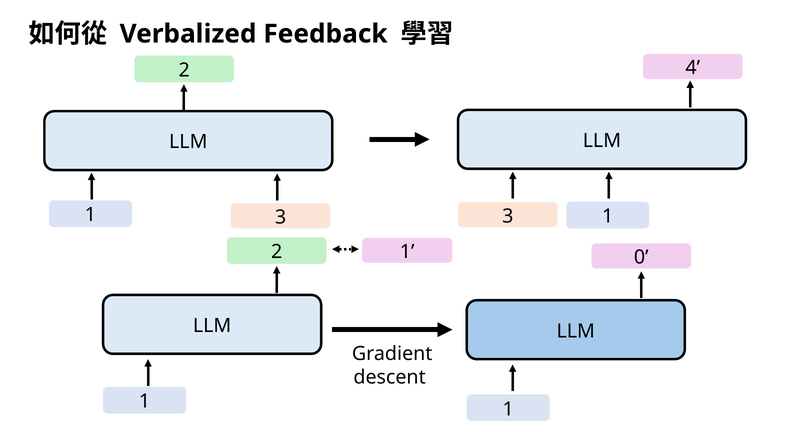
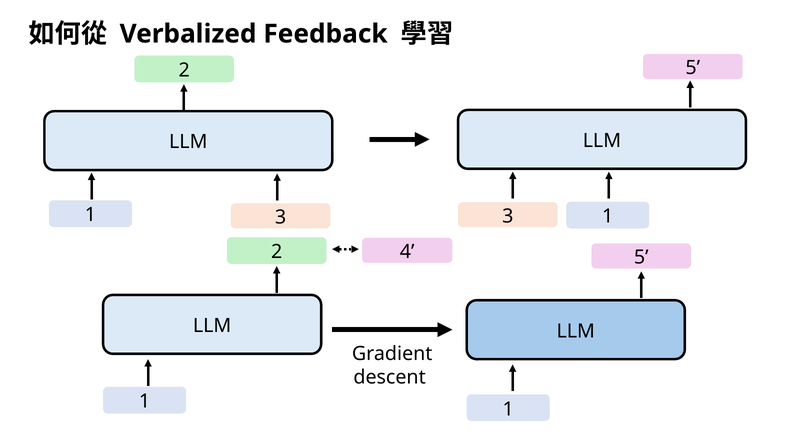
4 at (693, 68): 4 -> 5
2 1: 1 -> 4
0 at (641, 257): 0 -> 5
